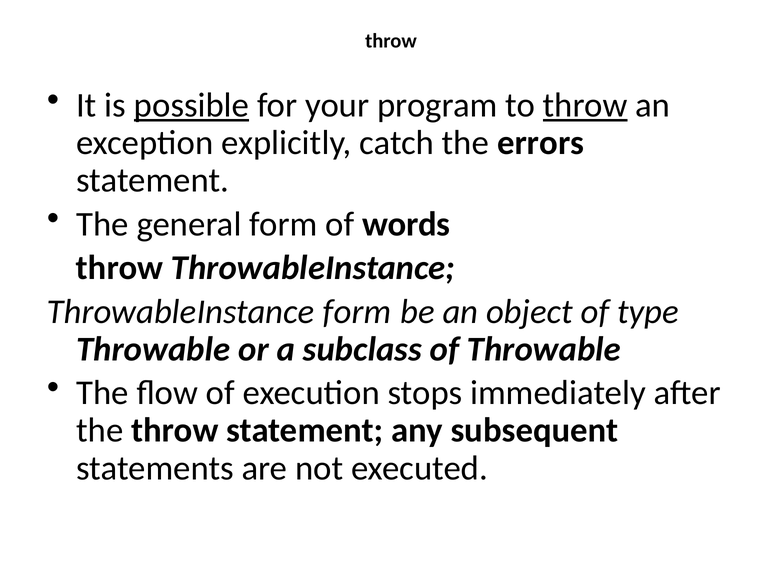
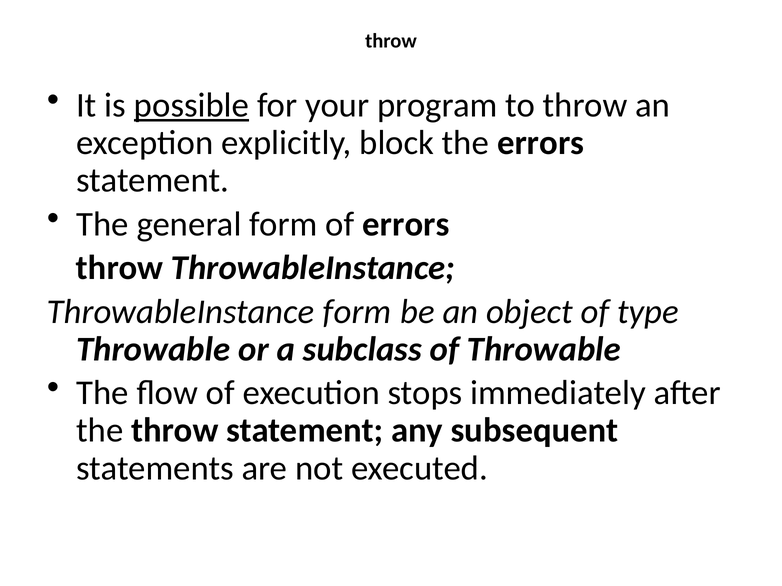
throw at (585, 105) underline: present -> none
catch: catch -> block
of words: words -> errors
